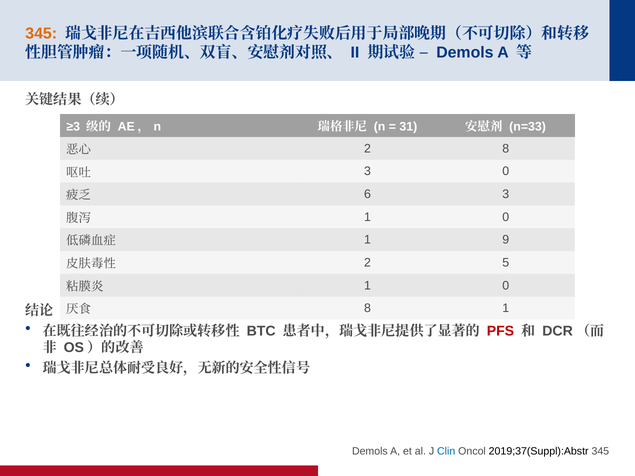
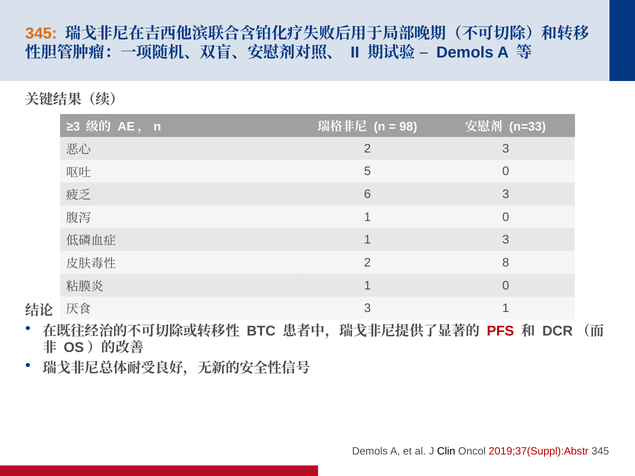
31: 31 -> 98
2 8: 8 -> 3
3 at (368, 171): 3 -> 5
1 9: 9 -> 3
5: 5 -> 8
8 at (368, 308): 8 -> 3
Clin colour: blue -> black
2019;37(Suppl):Abstr colour: black -> red
